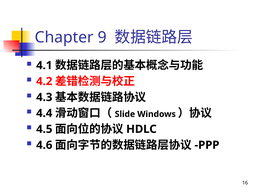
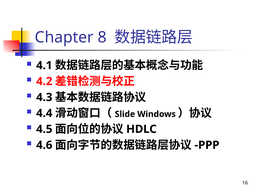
9: 9 -> 8
